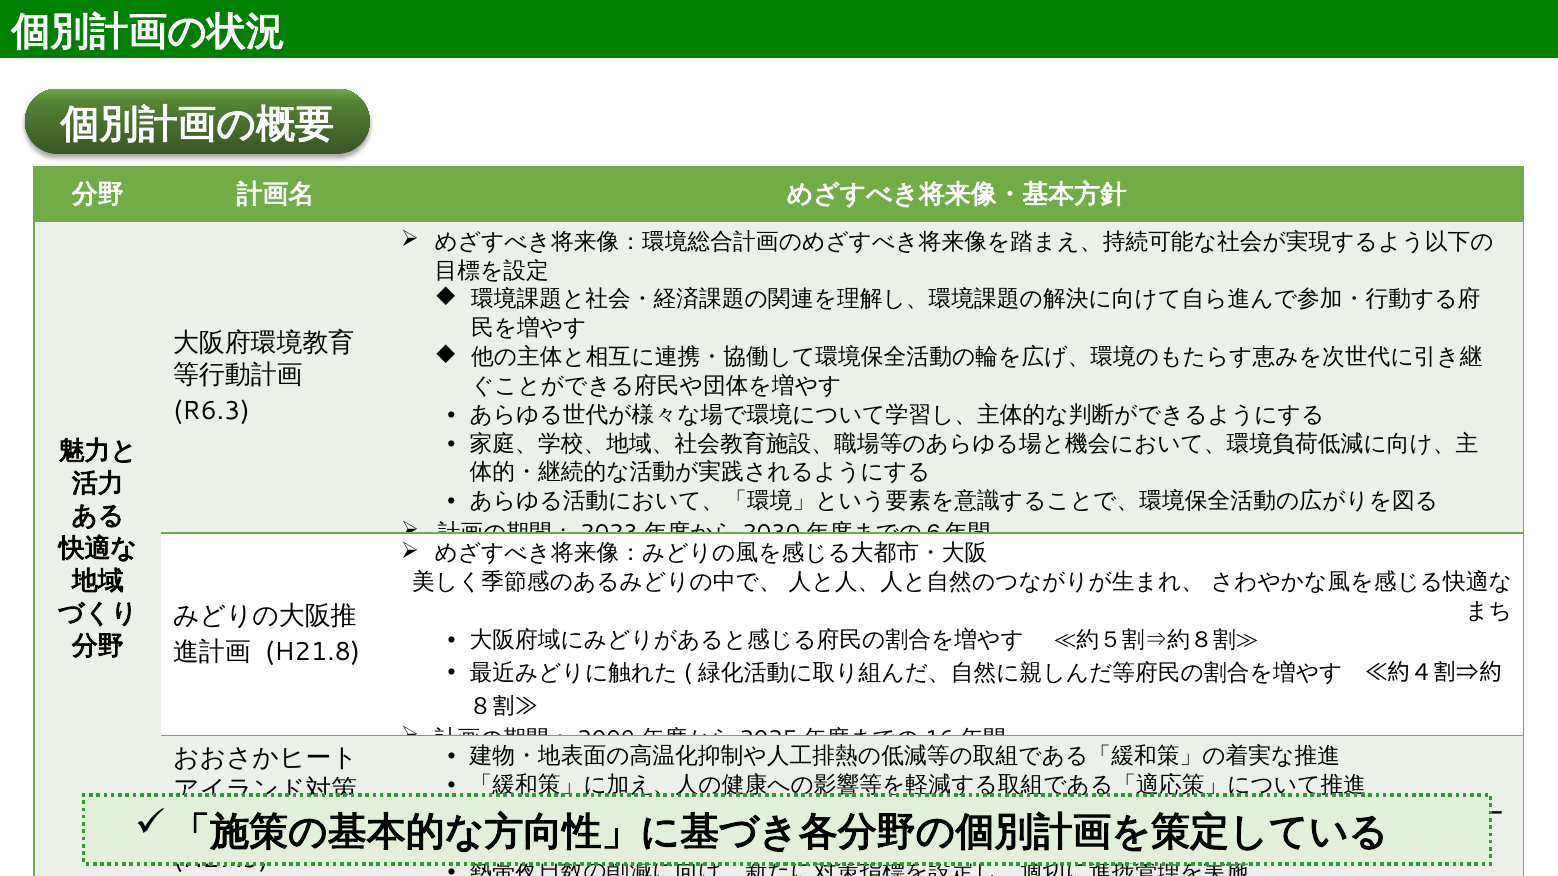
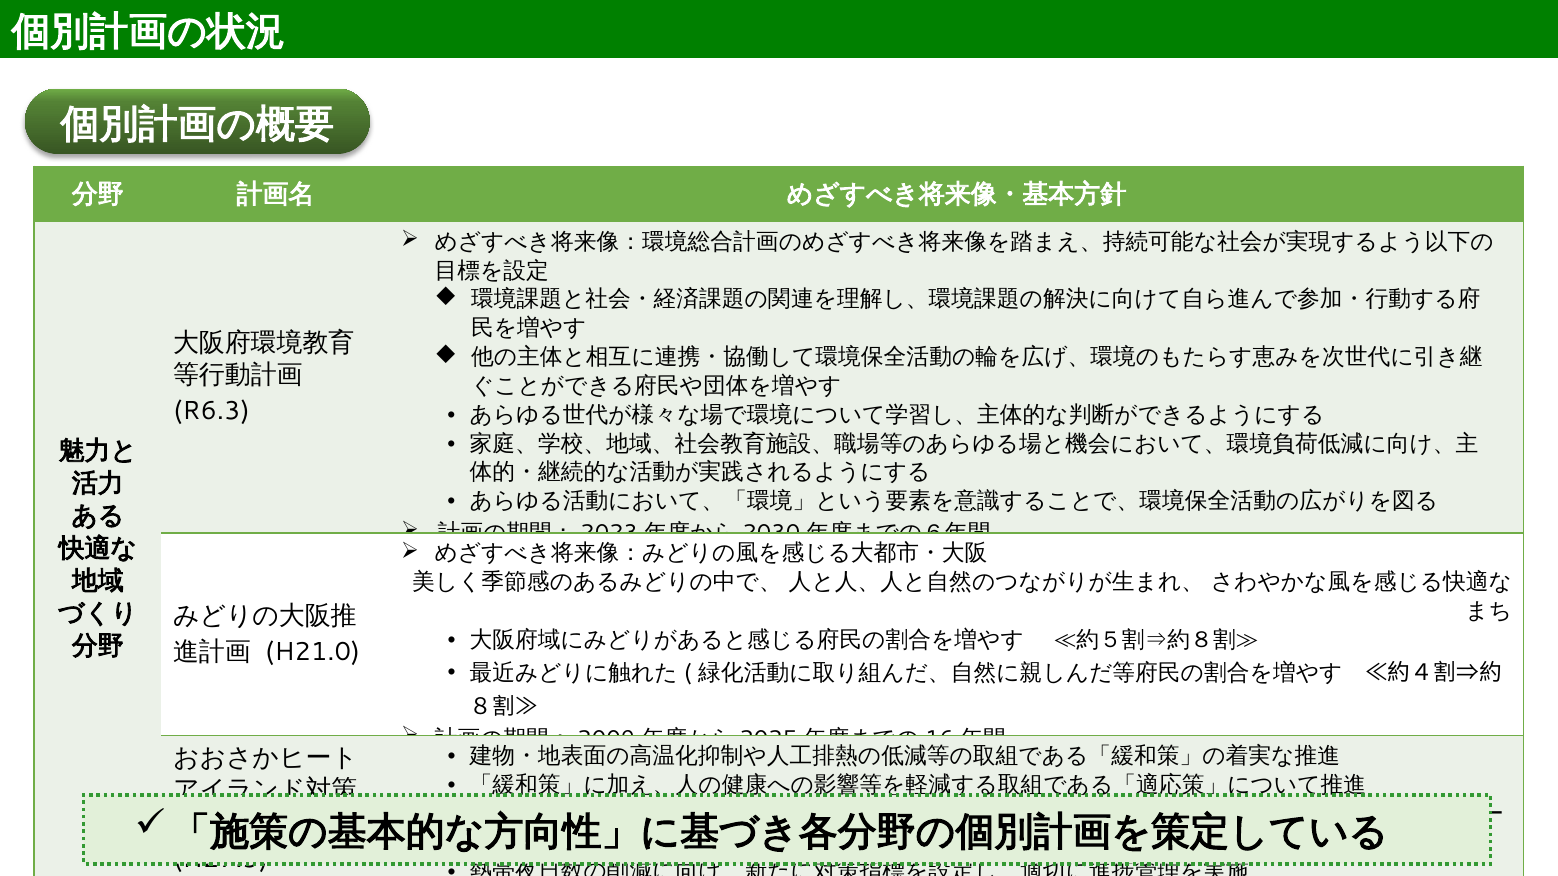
H21.8: H21.8 -> H21.0
